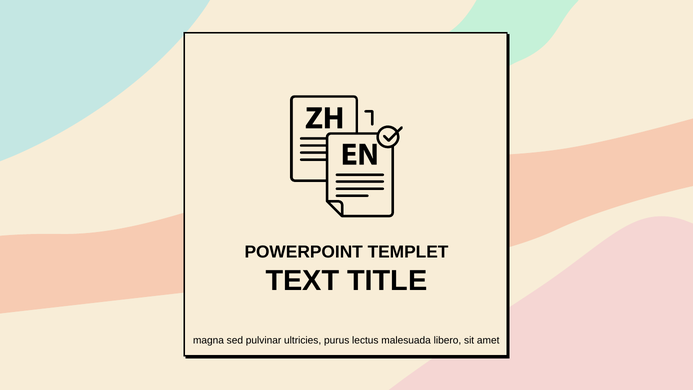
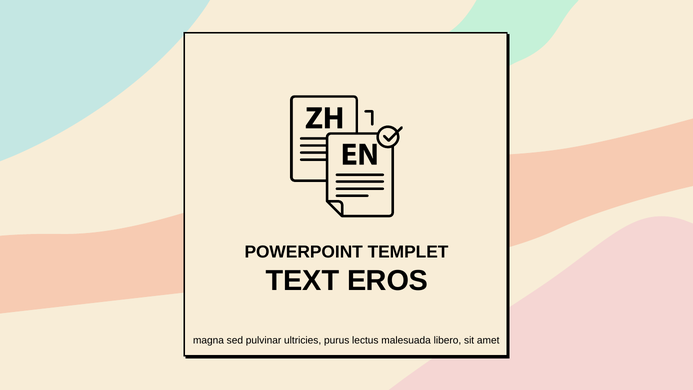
TITLE: TITLE -> EROS
